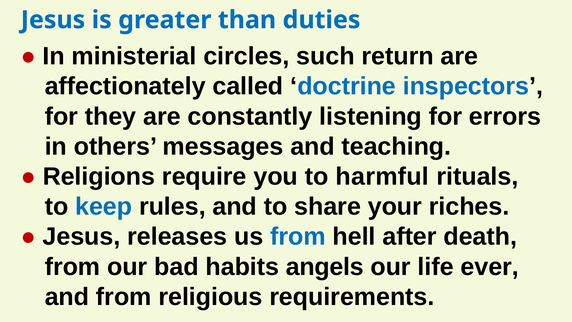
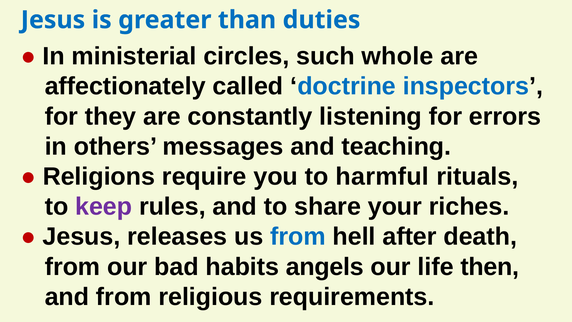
return: return -> whole
keep colour: blue -> purple
ever: ever -> then
